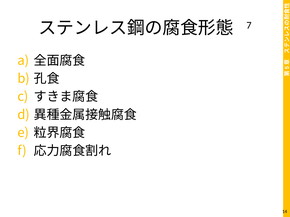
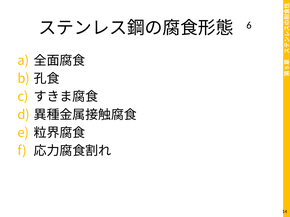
7: 7 -> 6
